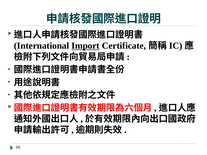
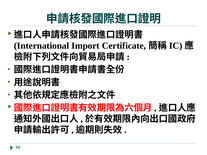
Import underline: present -> none
